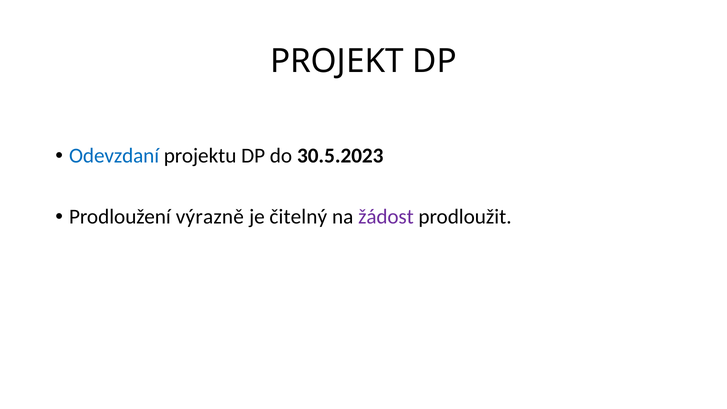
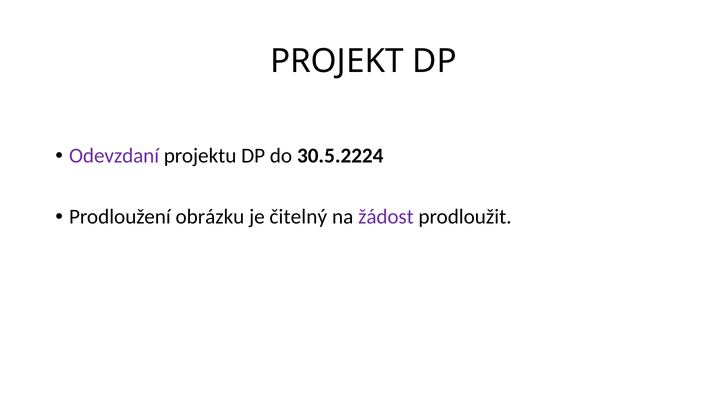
Odevzdaní colour: blue -> purple
30.5.2023: 30.5.2023 -> 30.5.2224
výrazně: výrazně -> obrázku
